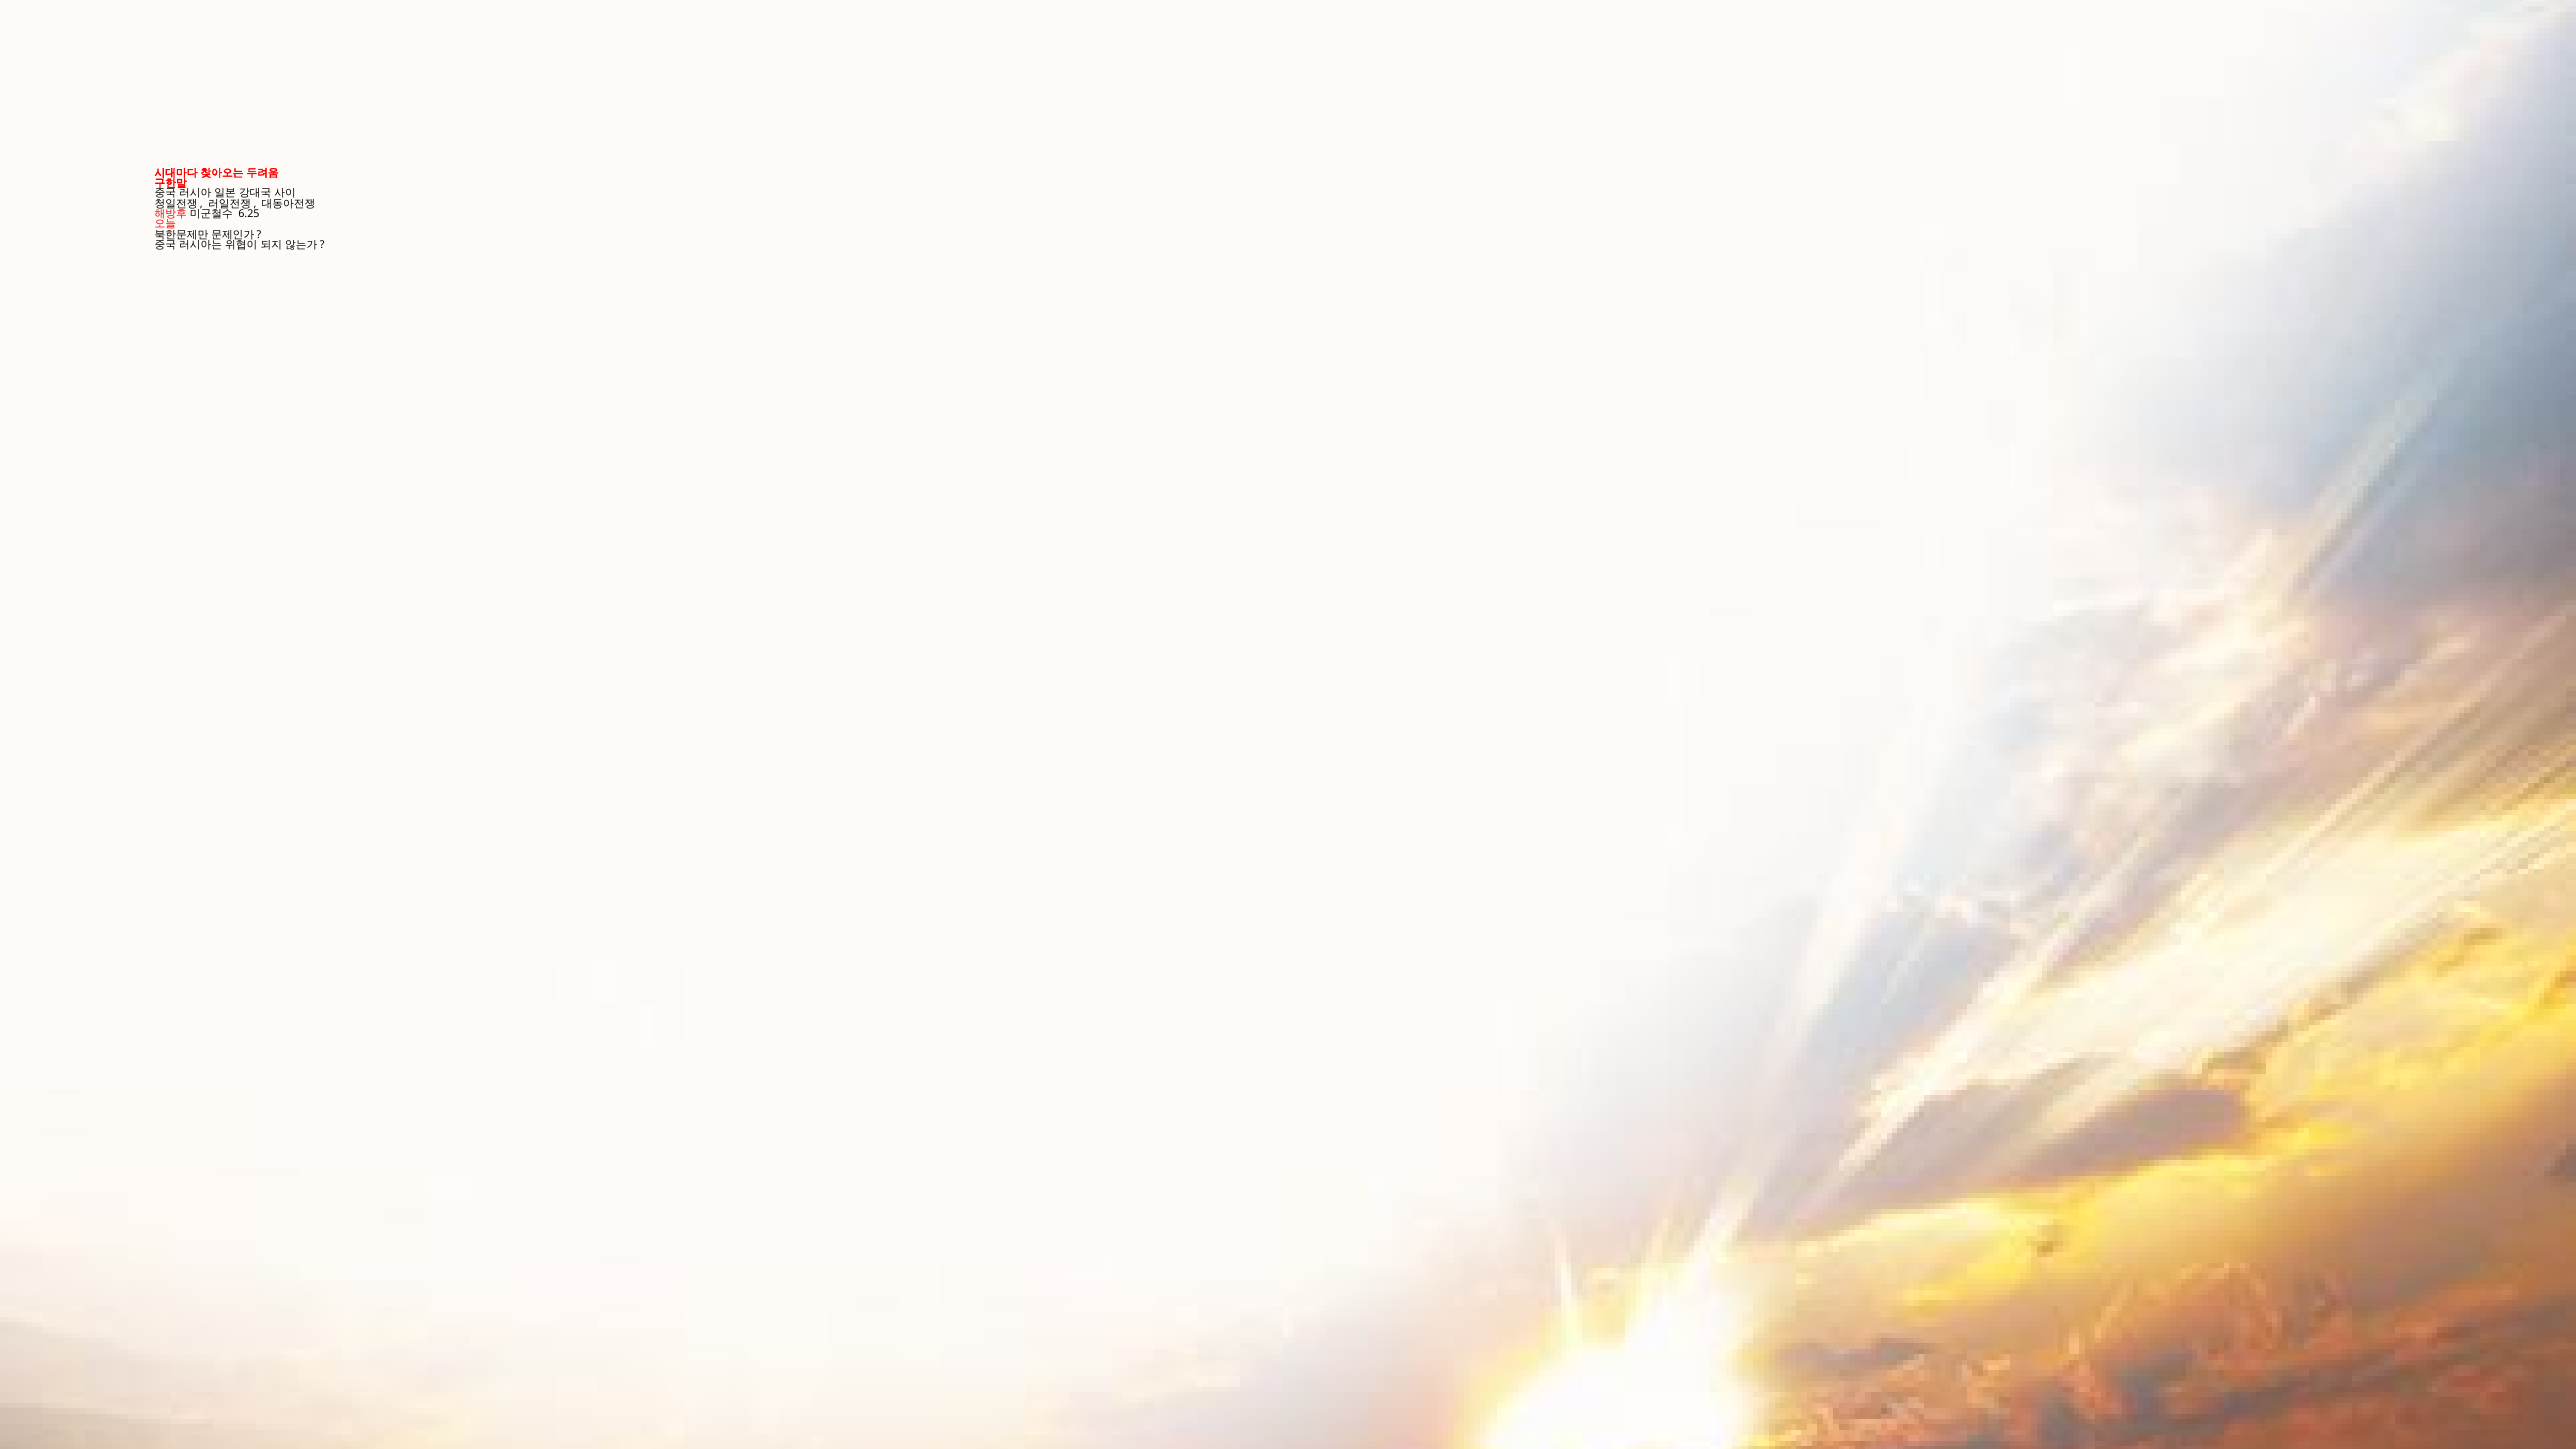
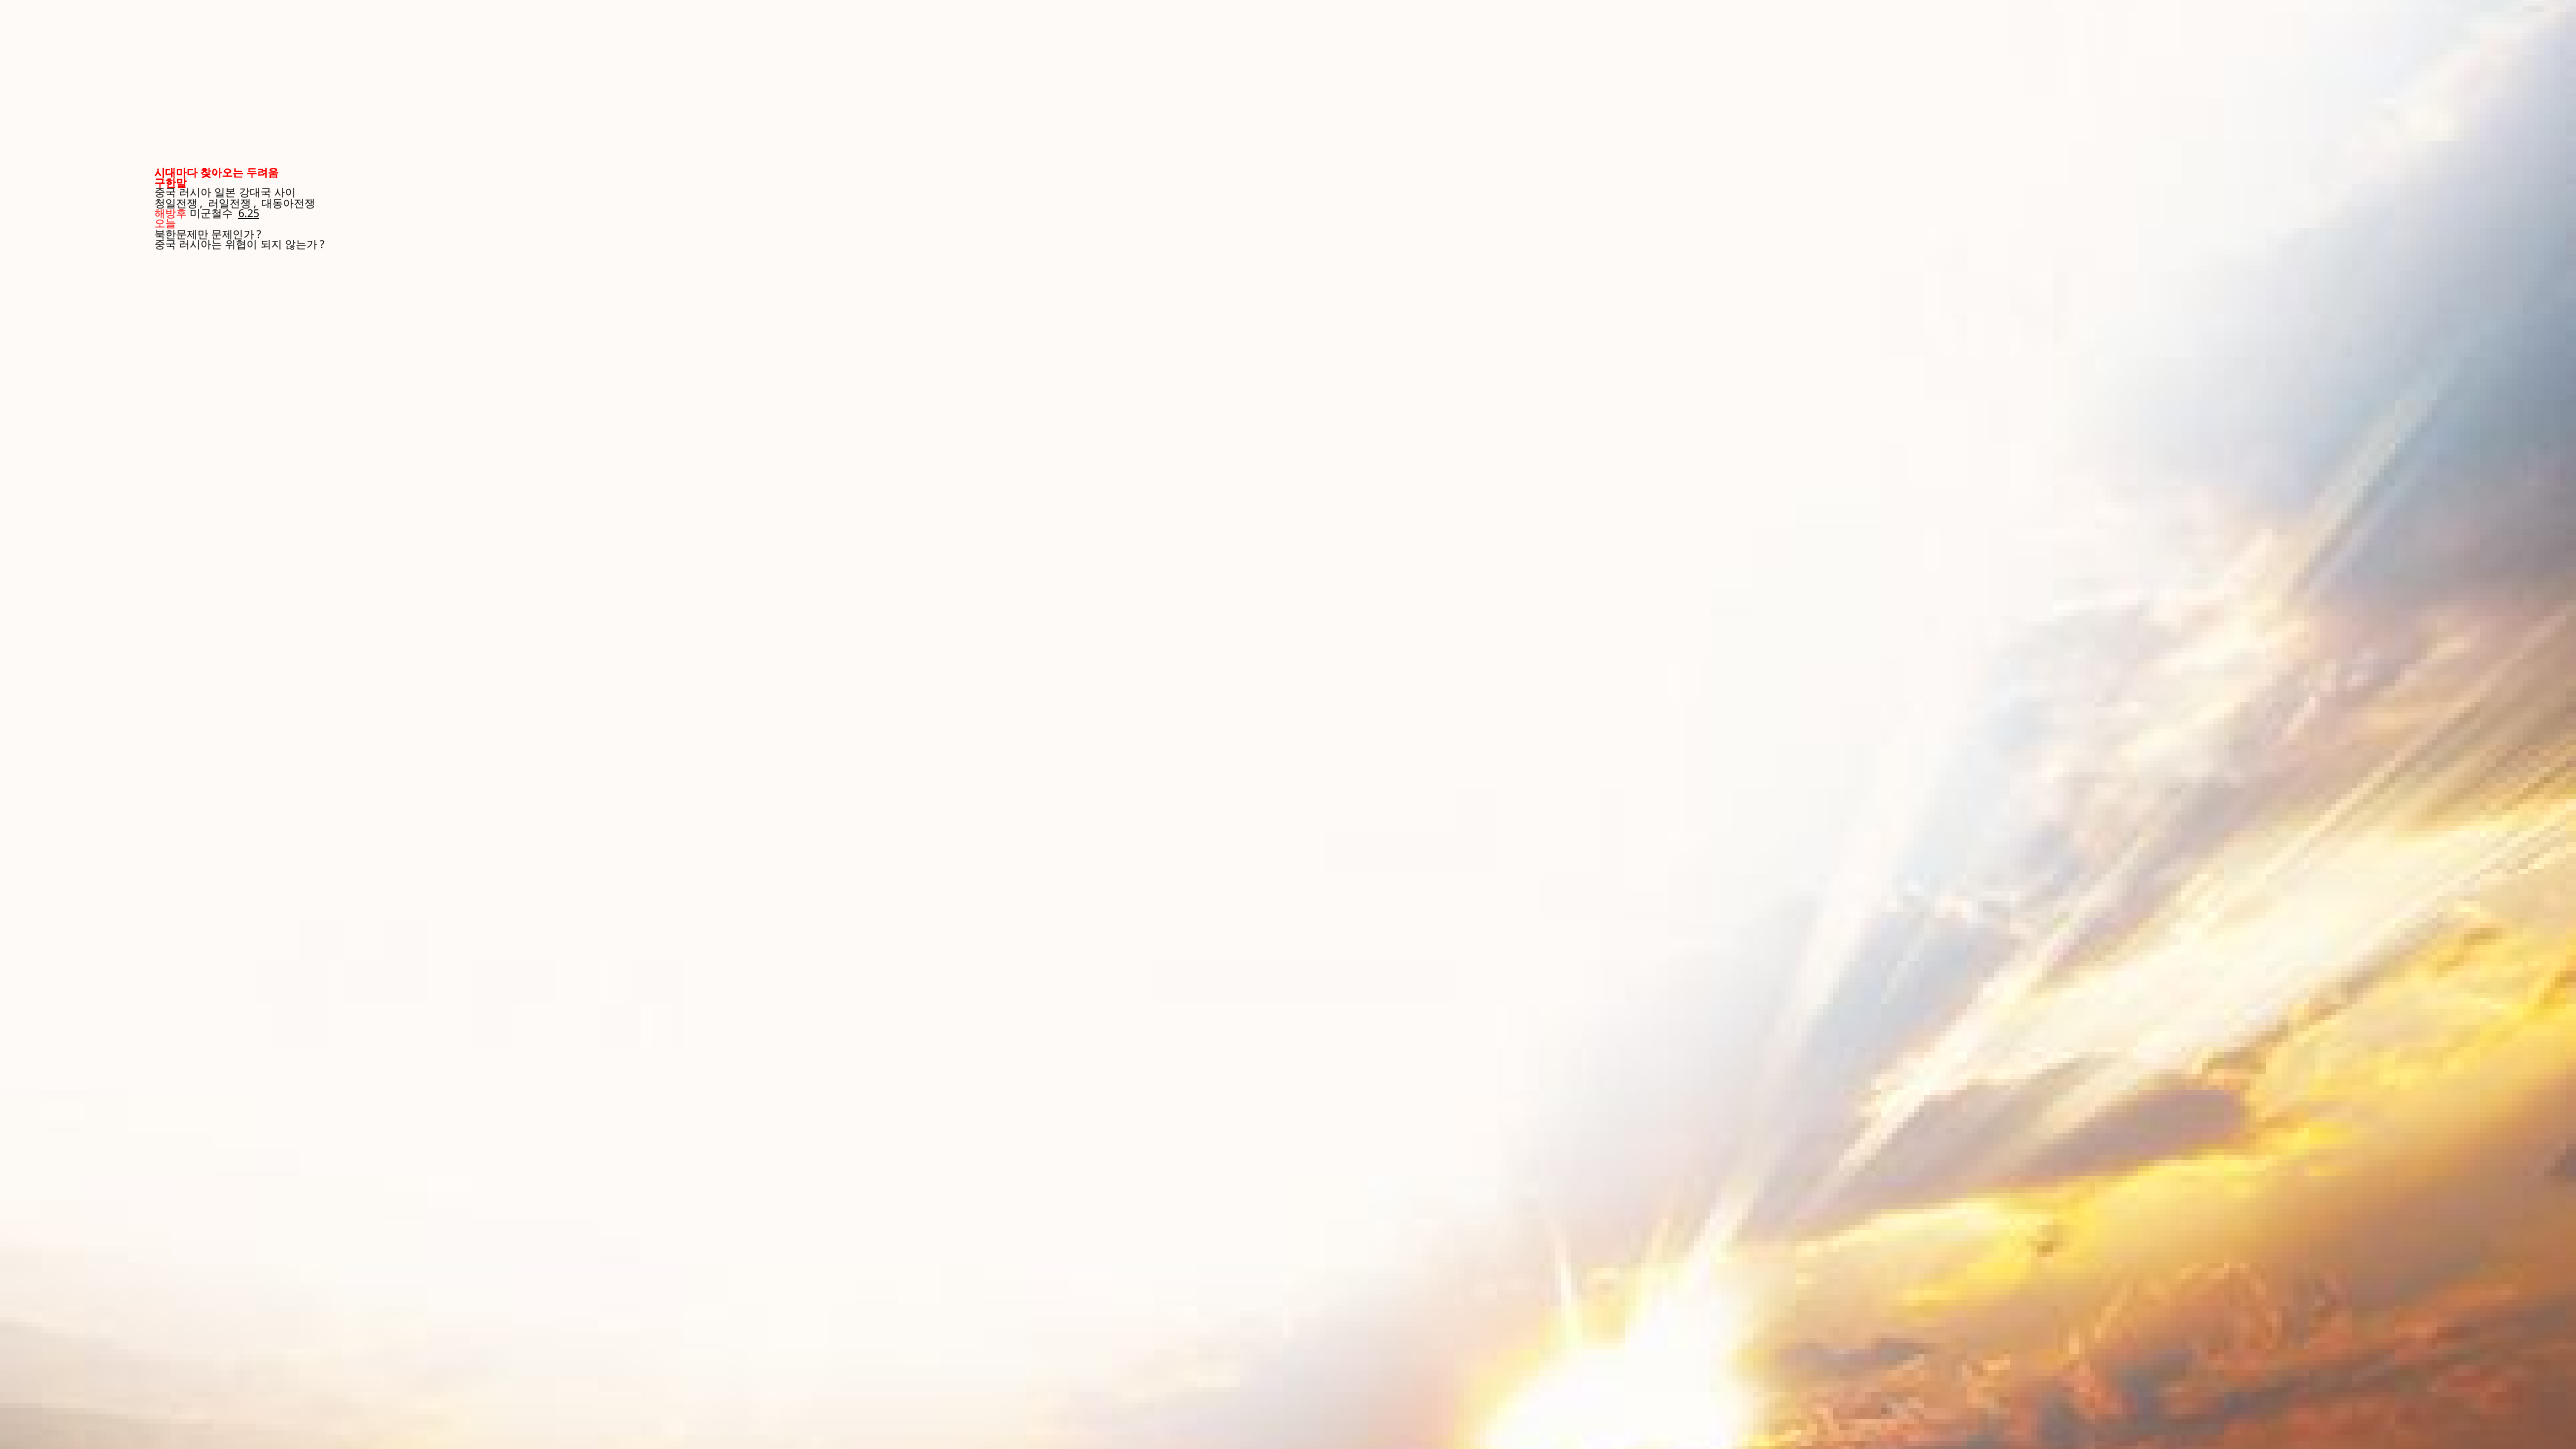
6.25 underline: none -> present
